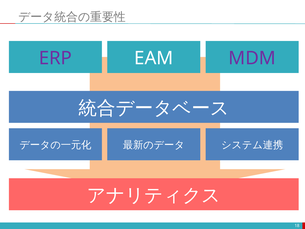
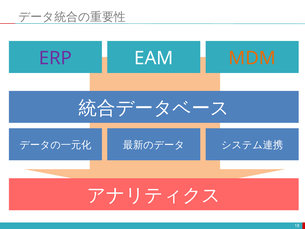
MDM colour: purple -> orange
